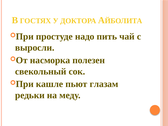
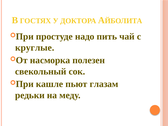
выросли: выросли -> круглые
